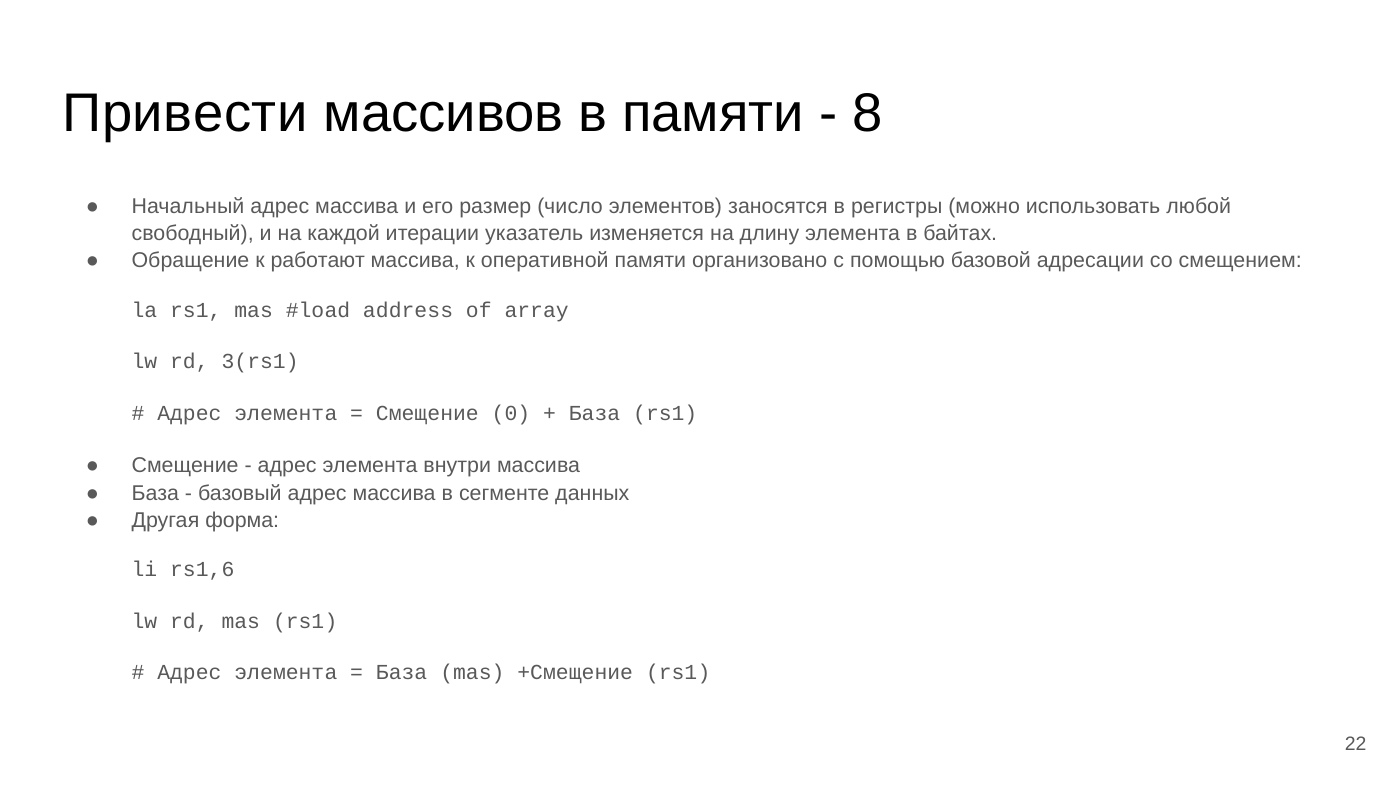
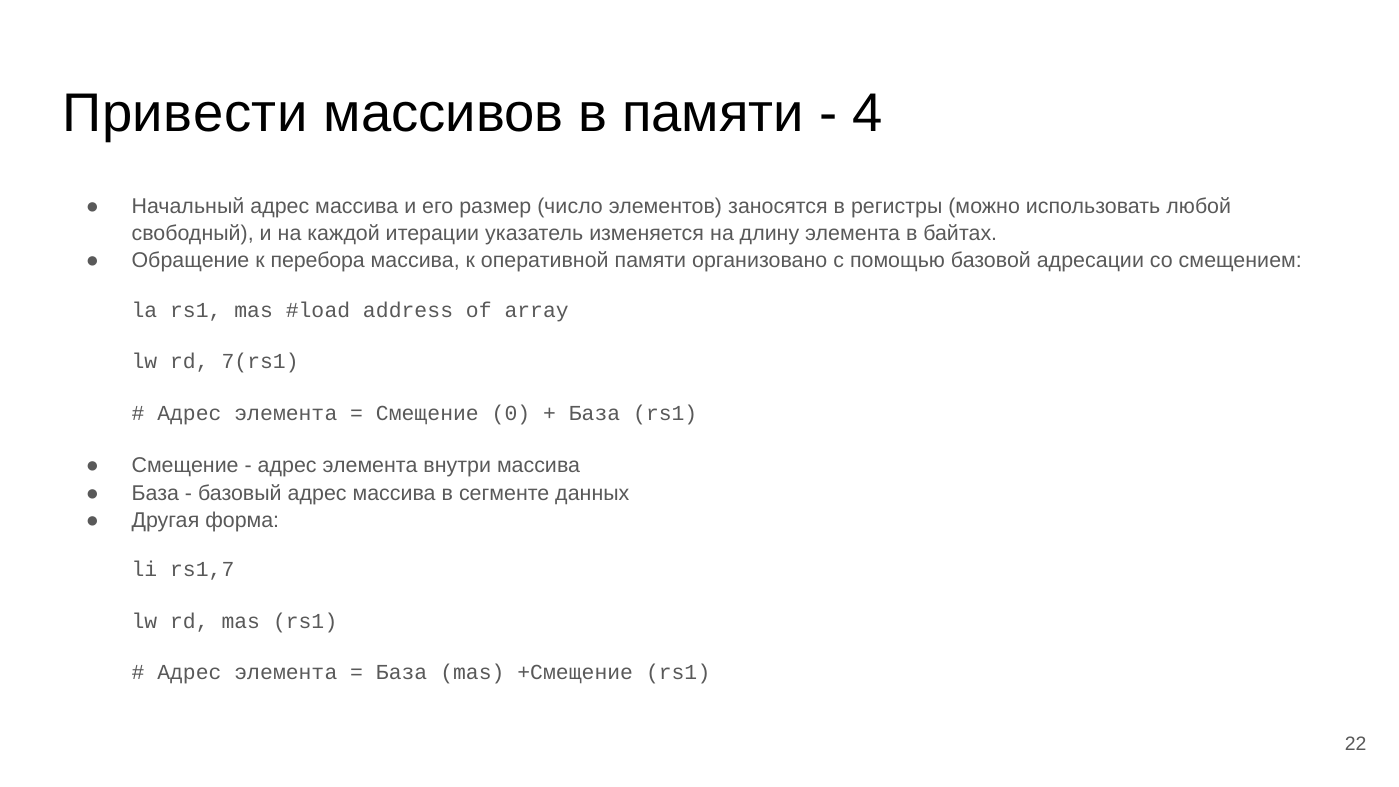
8: 8 -> 4
работают: работают -> перебора
3(rs1: 3(rs1 -> 7(rs1
rs1,6: rs1,6 -> rs1,7
